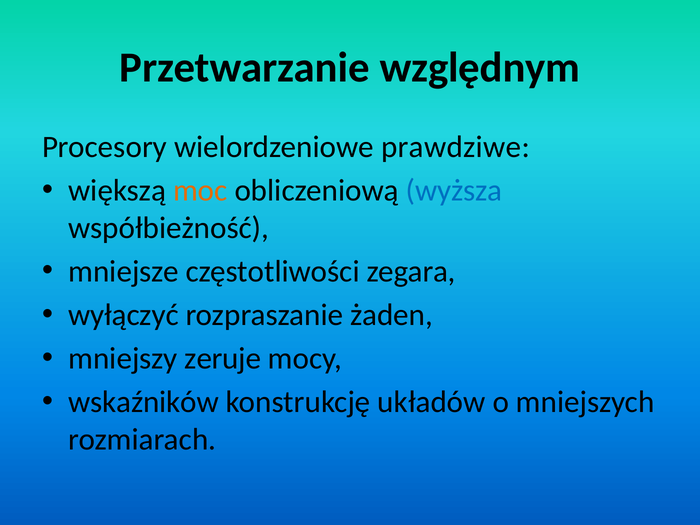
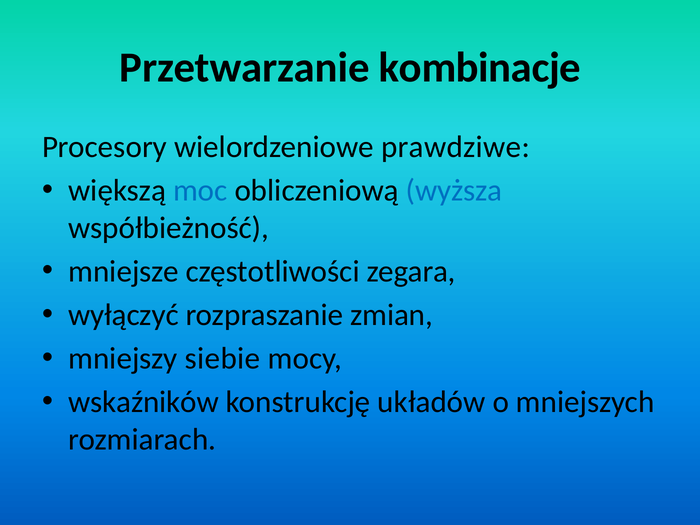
względnym: względnym -> kombinacje
moc colour: orange -> blue
żaden: żaden -> zmian
zeruje: zeruje -> siebie
